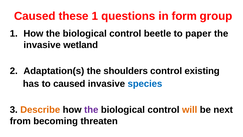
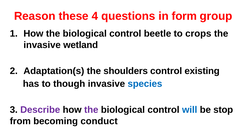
Caused at (35, 16): Caused -> Reason
these 1: 1 -> 4
paper: paper -> crops
to caused: caused -> though
Describe colour: orange -> purple
will colour: orange -> blue
next: next -> stop
threaten: threaten -> conduct
